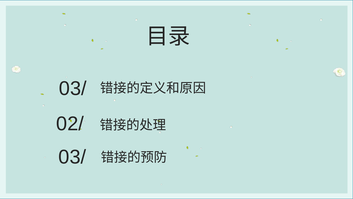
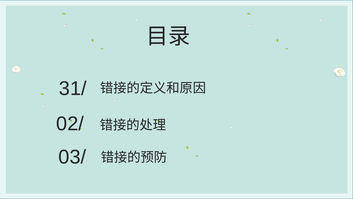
03/ at (73, 88): 03/ -> 31/
